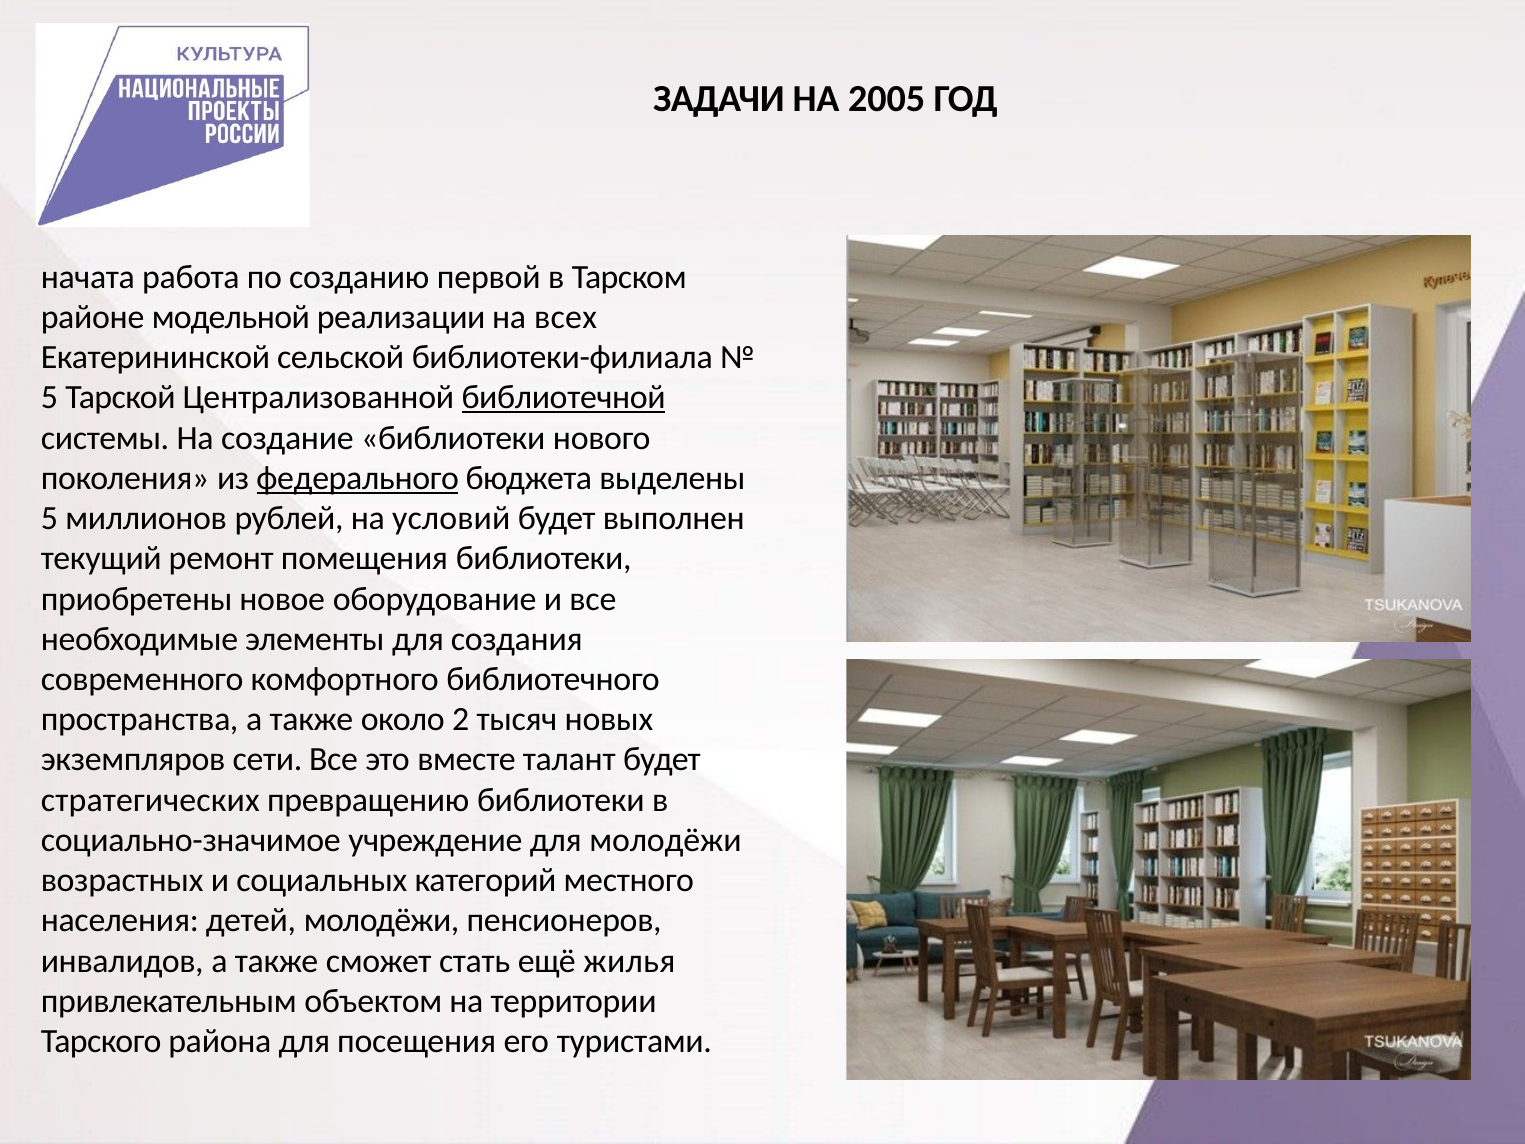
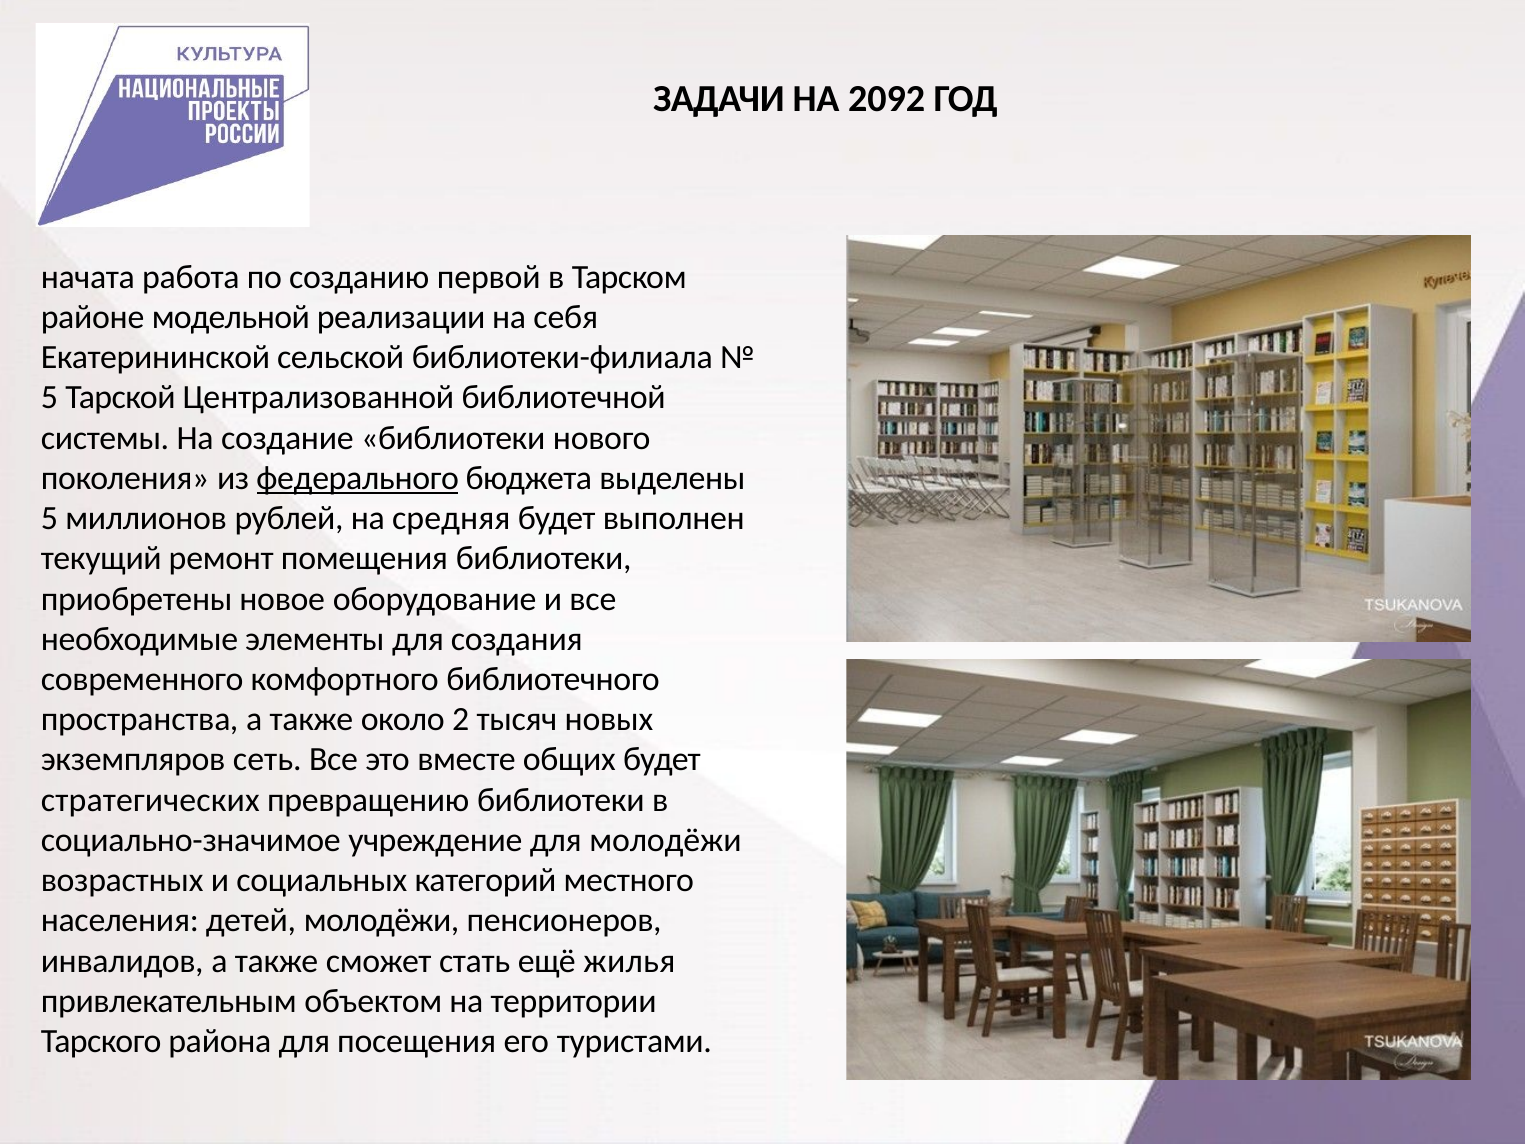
2005: 2005 -> 2092
всех: всех -> себя
библиотечной underline: present -> none
условий: условий -> средняя
сети: сети -> сеть
талант: талант -> общих
